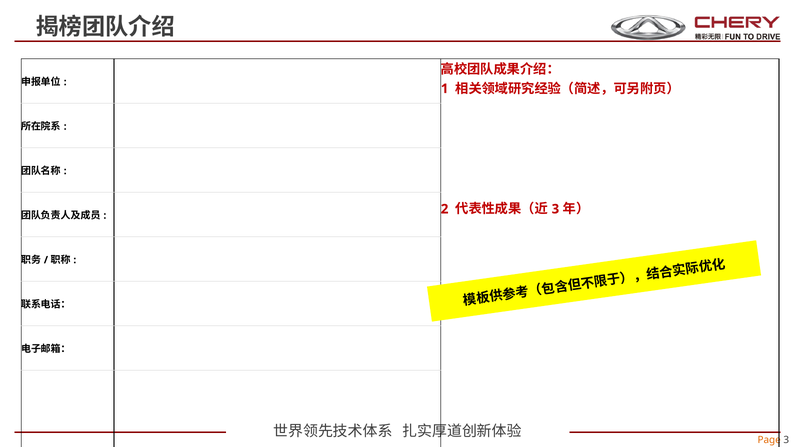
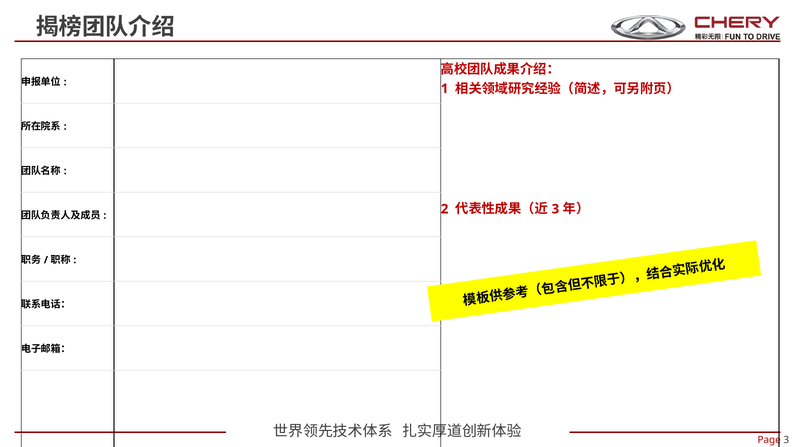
Page colour: orange -> red
